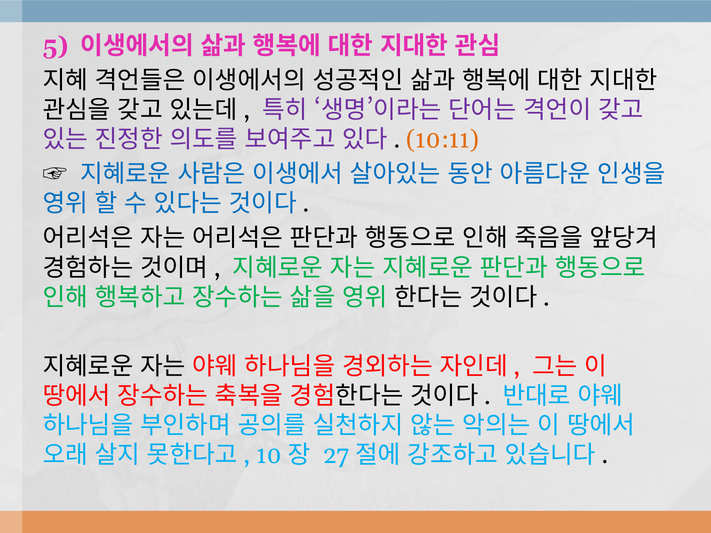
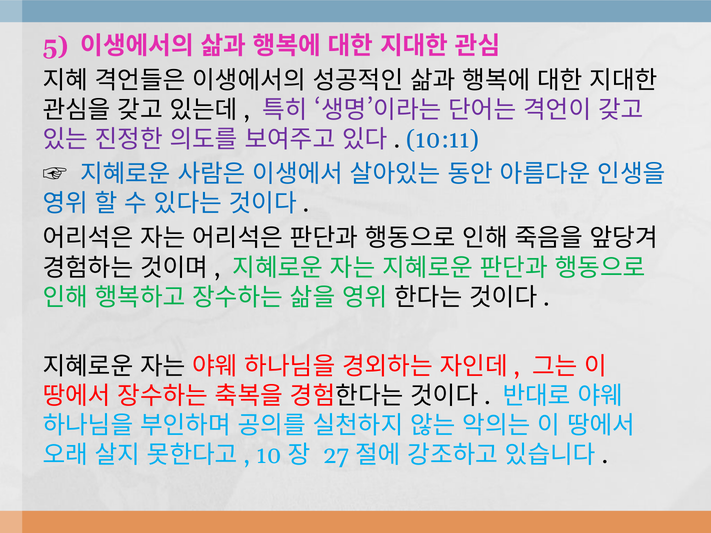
10:11 colour: orange -> blue
